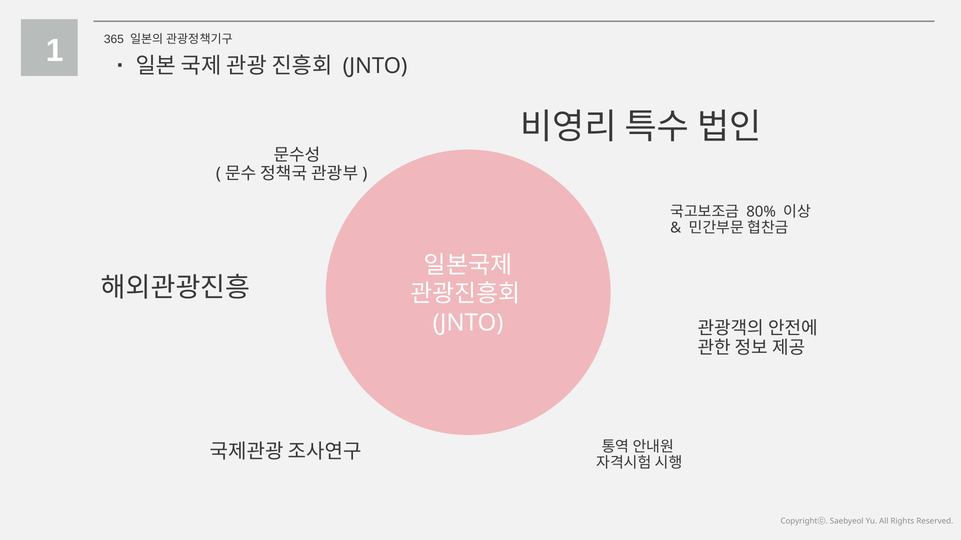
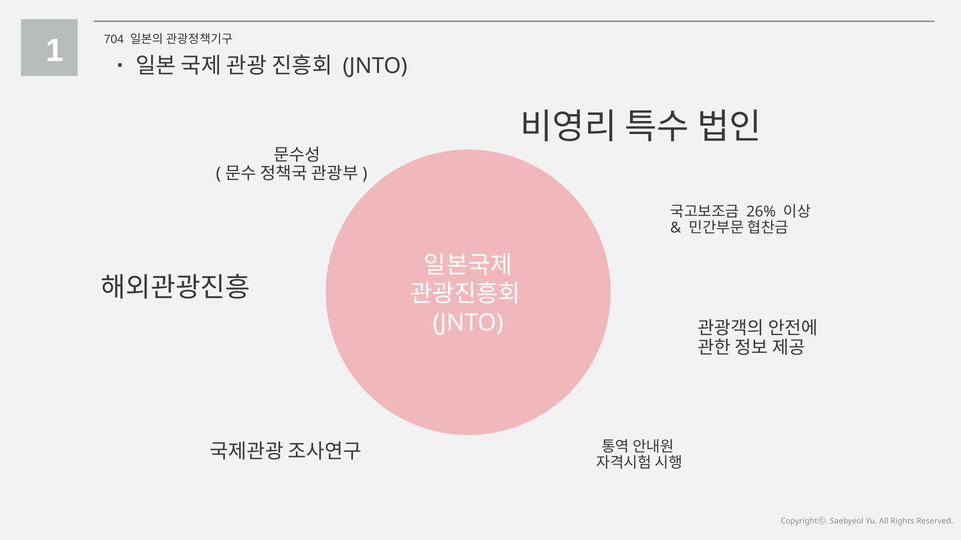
365: 365 -> 704
80%: 80% -> 26%
